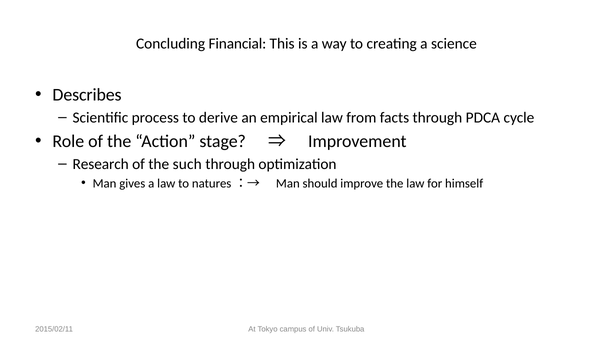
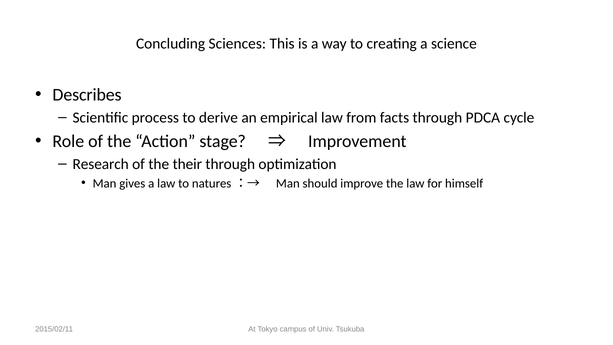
Financial: Financial -> Sciences
such: such -> their
